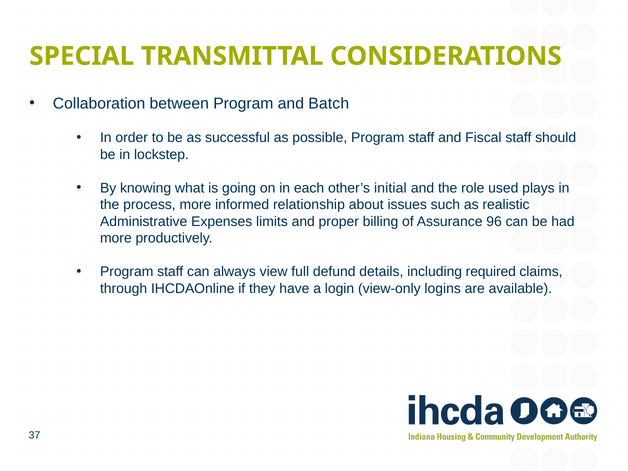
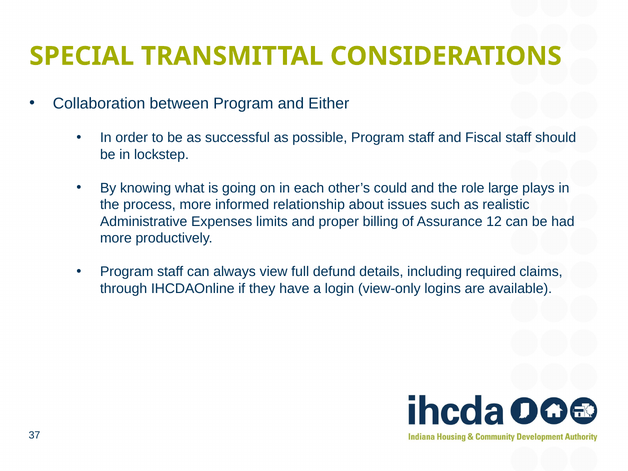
Batch: Batch -> Either
initial: initial -> could
used: used -> large
96: 96 -> 12
